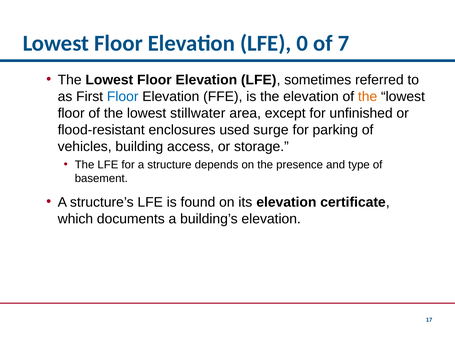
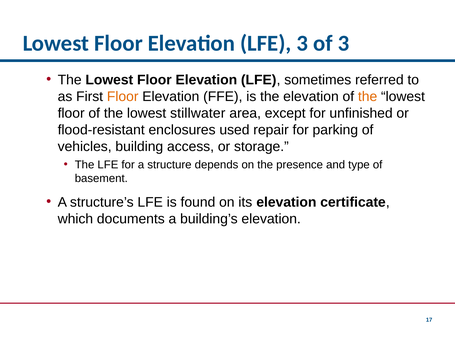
LFE 0: 0 -> 3
of 7: 7 -> 3
Floor at (123, 97) colour: blue -> orange
surge: surge -> repair
